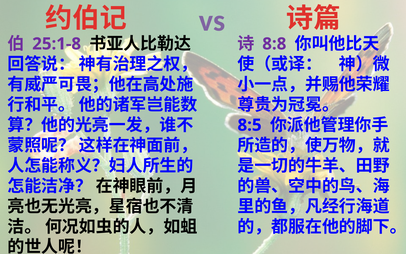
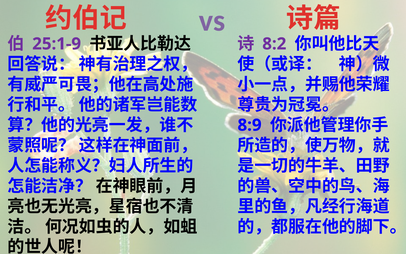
25:1-8: 25:1-8 -> 25:1-9
8:8: 8:8 -> 8:2
8:5: 8:5 -> 8:9
